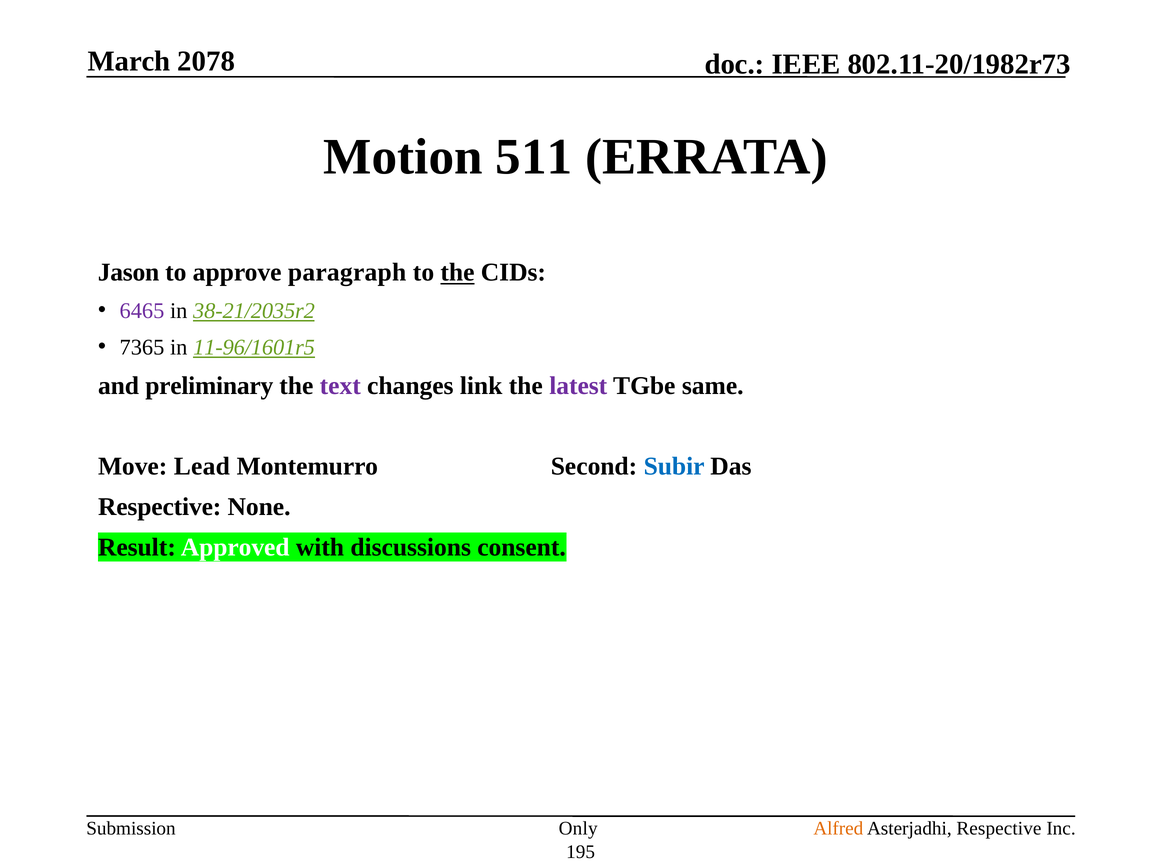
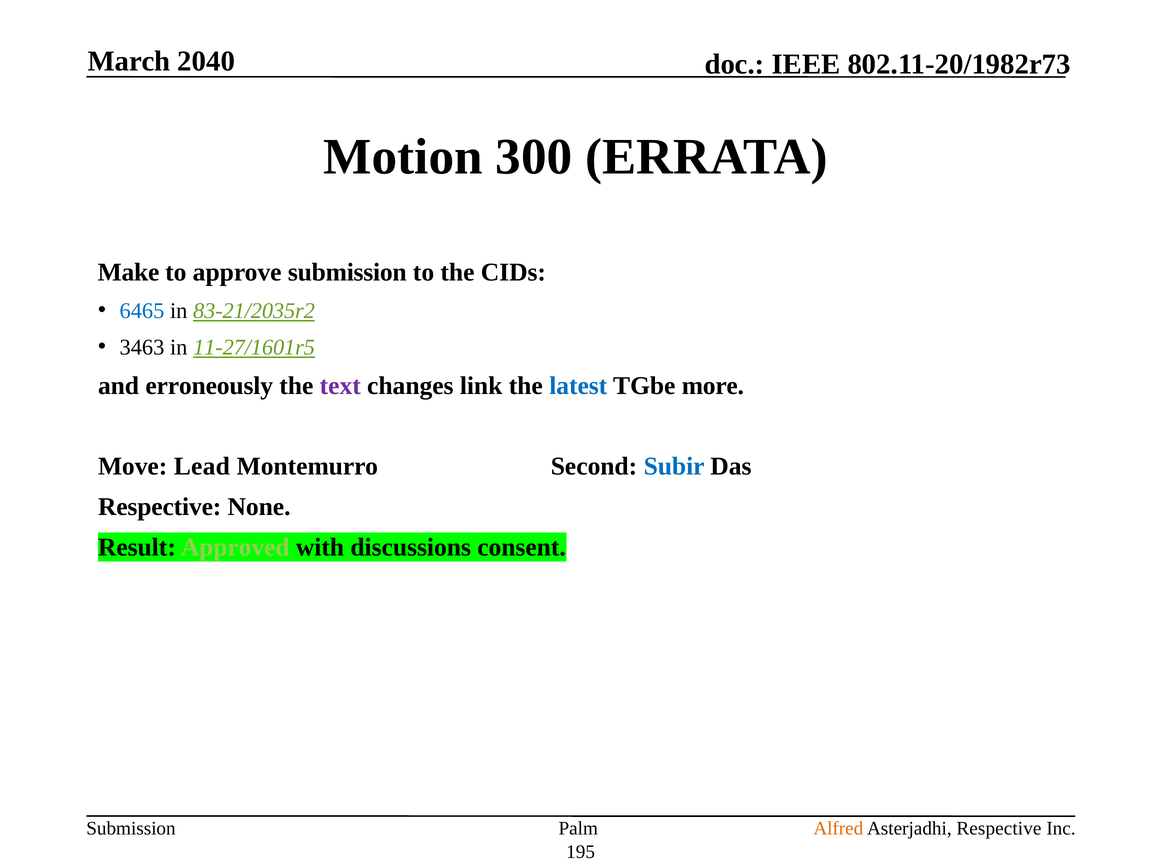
2078: 2078 -> 2040
511: 511 -> 300
Jason: Jason -> Make
approve paragraph: paragraph -> submission
the at (457, 273) underline: present -> none
6465 colour: purple -> blue
38-21/2035r2: 38-21/2035r2 -> 83-21/2035r2
7365: 7365 -> 3463
11-96/1601r5: 11-96/1601r5 -> 11-27/1601r5
preliminary: preliminary -> erroneously
latest colour: purple -> blue
same: same -> more
Approved colour: white -> light green
Only: Only -> Palm
